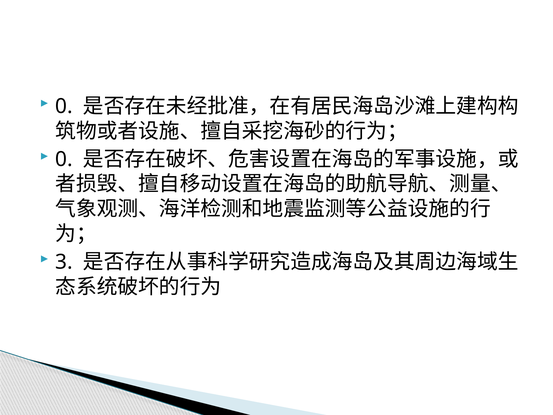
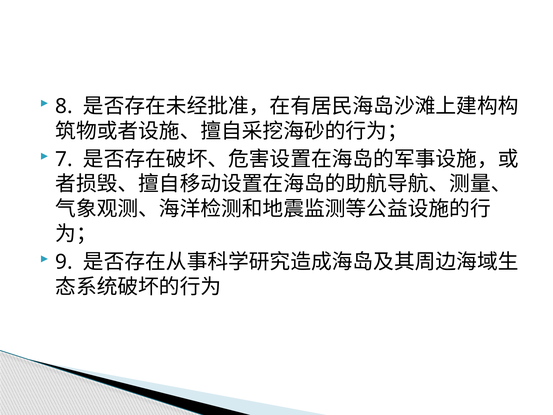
0 at (64, 106): 0 -> 8
0 at (64, 159): 0 -> 7
3: 3 -> 9
